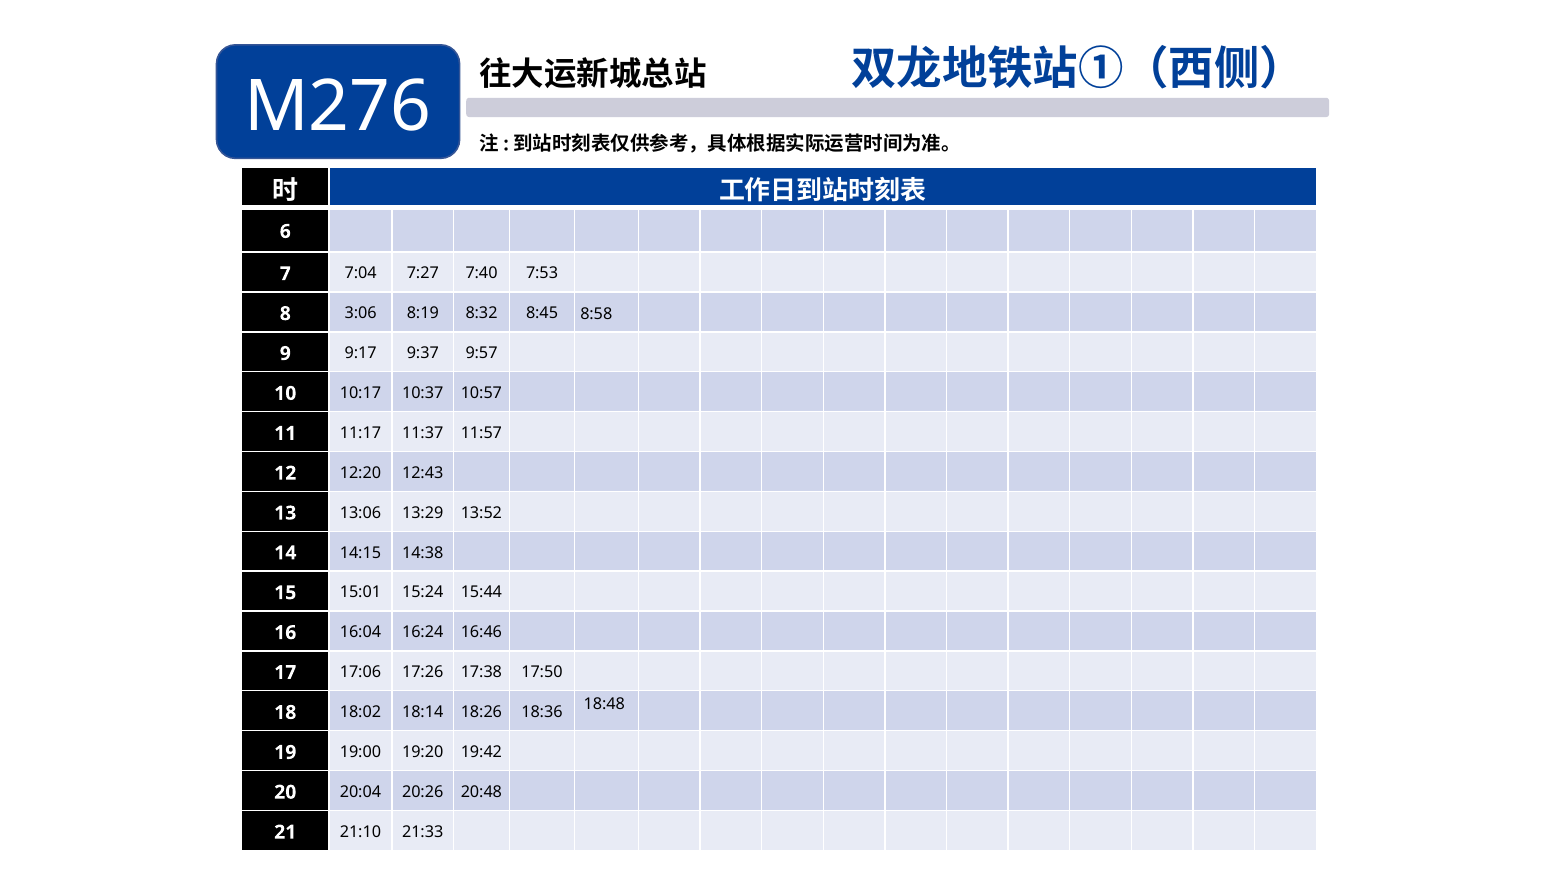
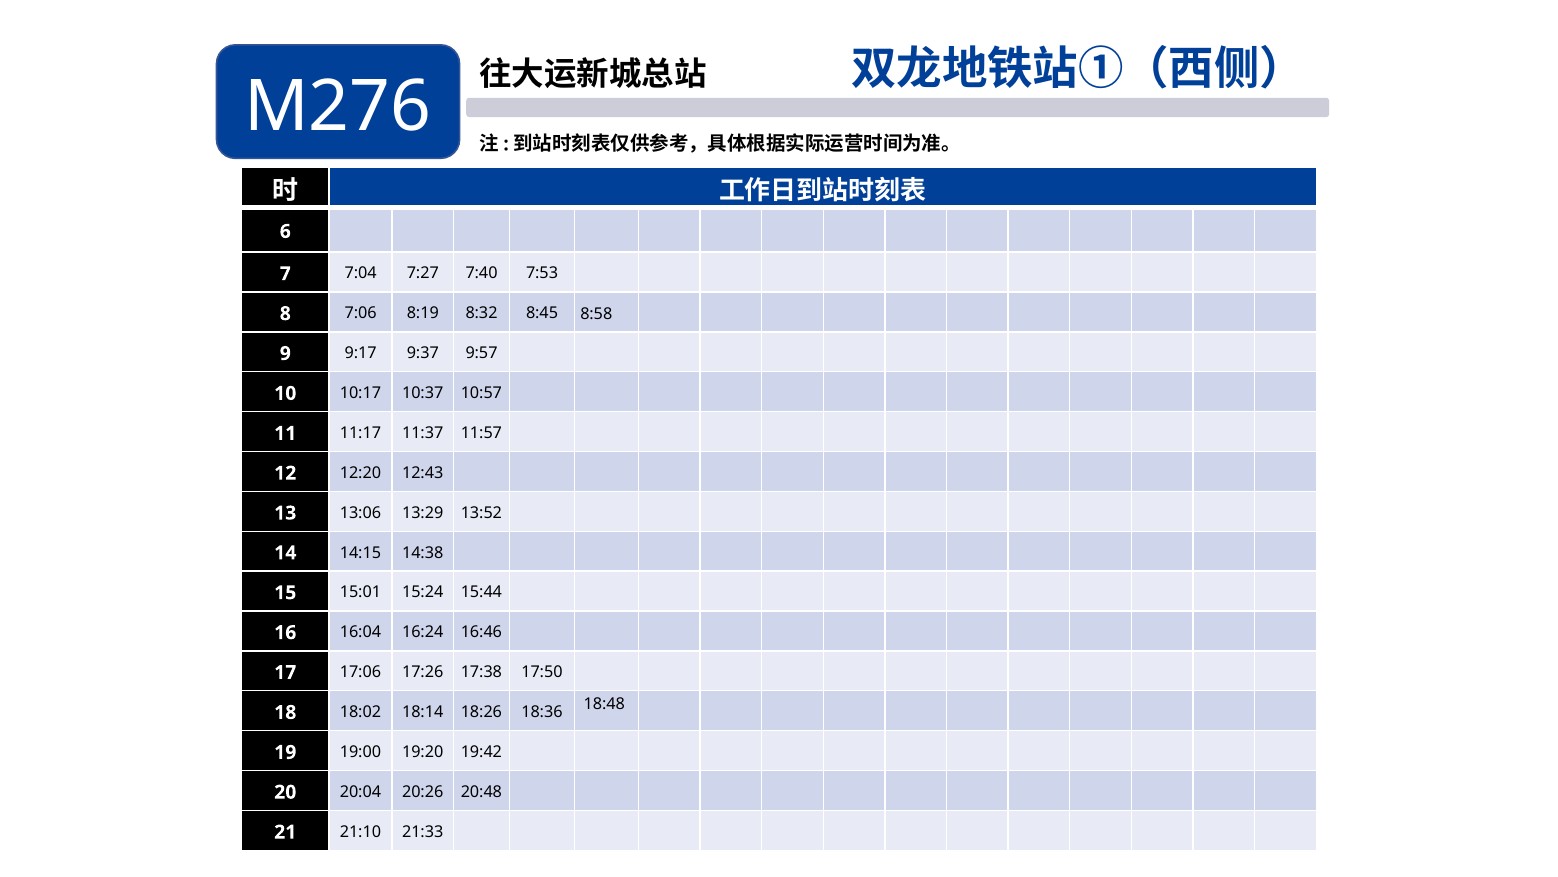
3:06: 3:06 -> 7:06
